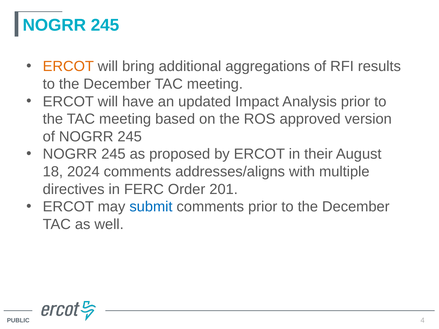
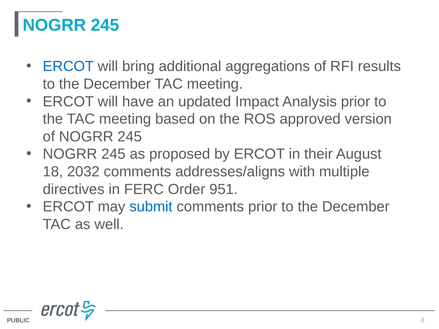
ERCOT at (68, 66) colour: orange -> blue
2024: 2024 -> 2032
201: 201 -> 951
